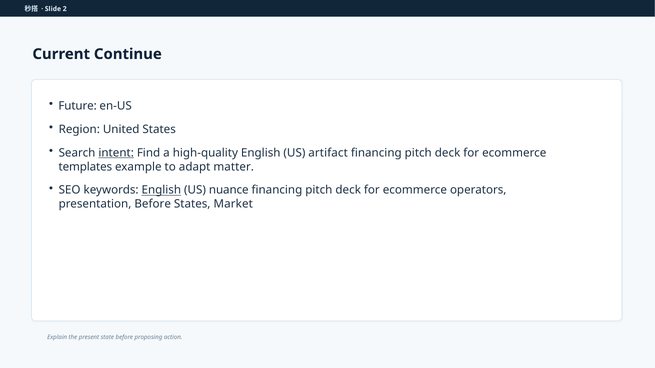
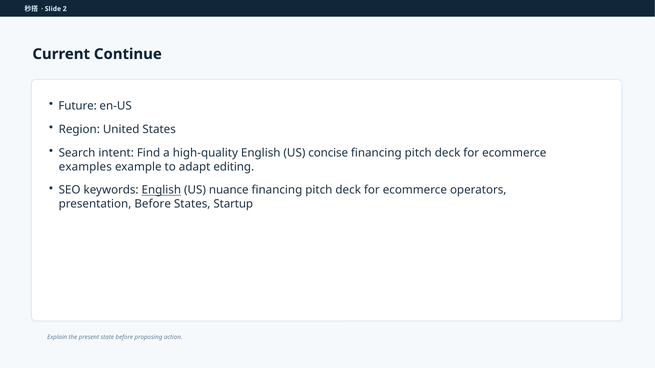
intent underline: present -> none
artifact: artifact -> concise
templates: templates -> examples
matter: matter -> editing
Market: Market -> Startup
